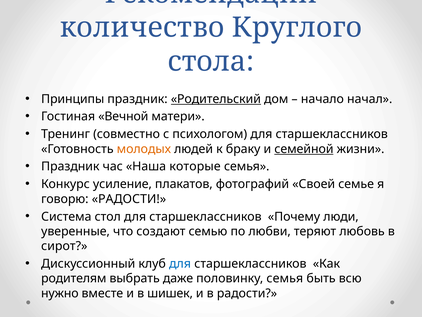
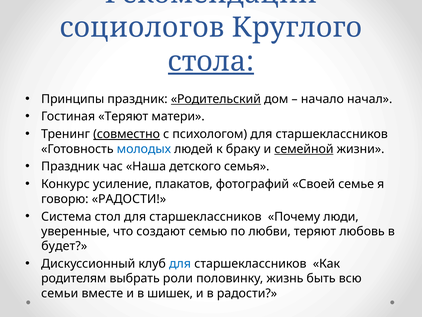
количество: количество -> социологов
стола underline: none -> present
Гостиная Вечной: Вечной -> Теряют
совместно underline: none -> present
молодых colour: orange -> blue
которые: которые -> детского
сирот: сирот -> будет
даже: даже -> роли
половинку семья: семья -> жизнь
нужно: нужно -> семьи
